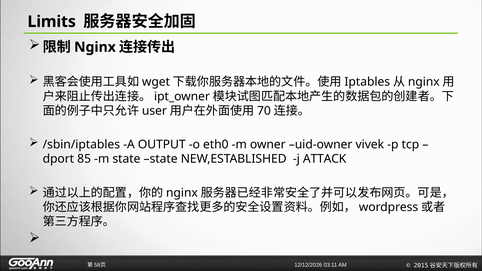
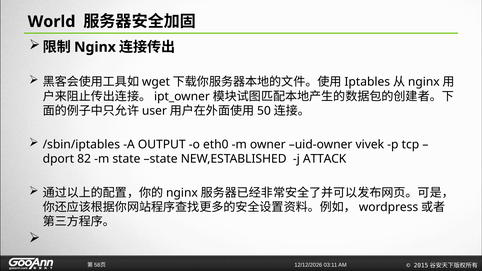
Limits: Limits -> World
70: 70 -> 50
85: 85 -> 82
